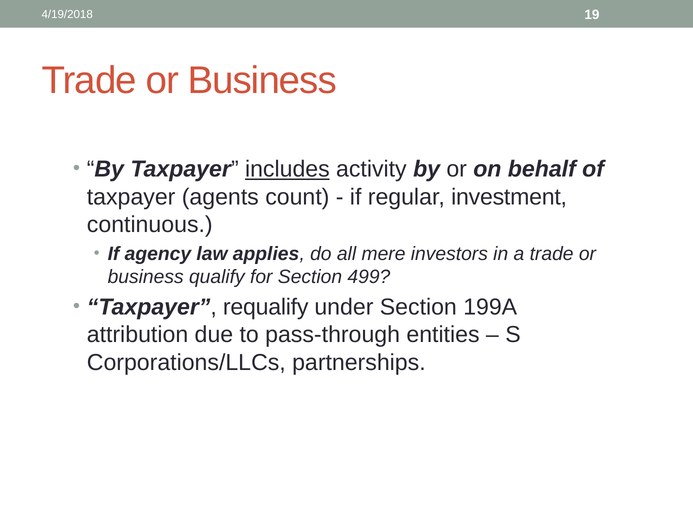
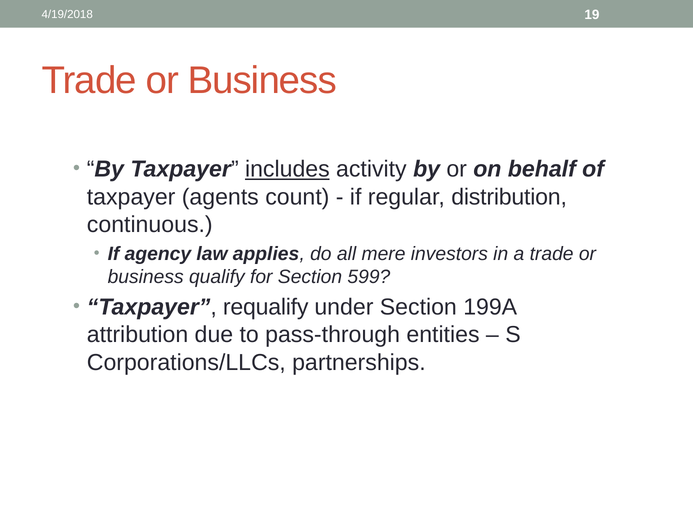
investment: investment -> distribution
499: 499 -> 599
